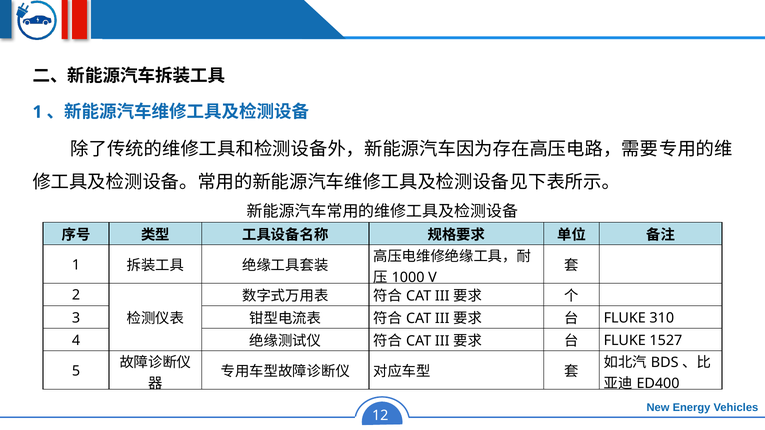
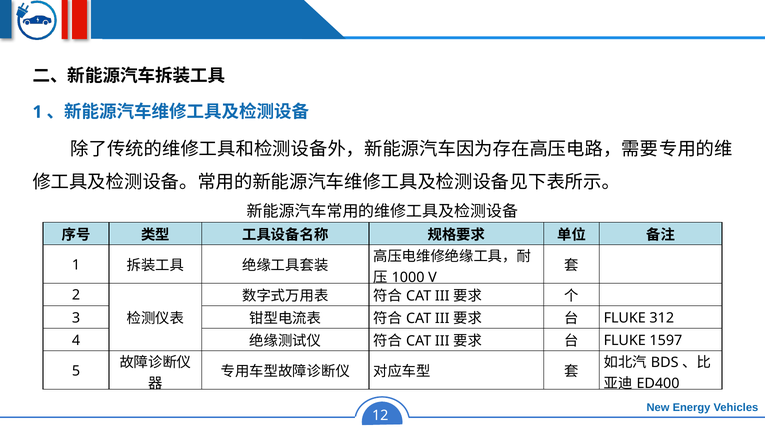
310: 310 -> 312
1527: 1527 -> 1597
